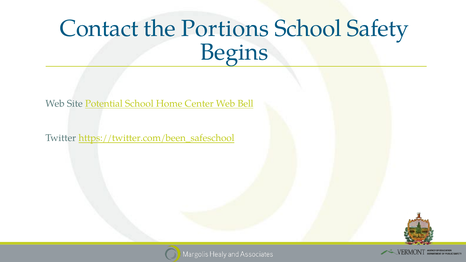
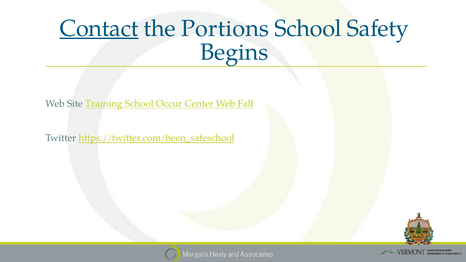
Contact underline: none -> present
Potential: Potential -> Training
Home: Home -> Occur
Bell: Bell -> Fall
